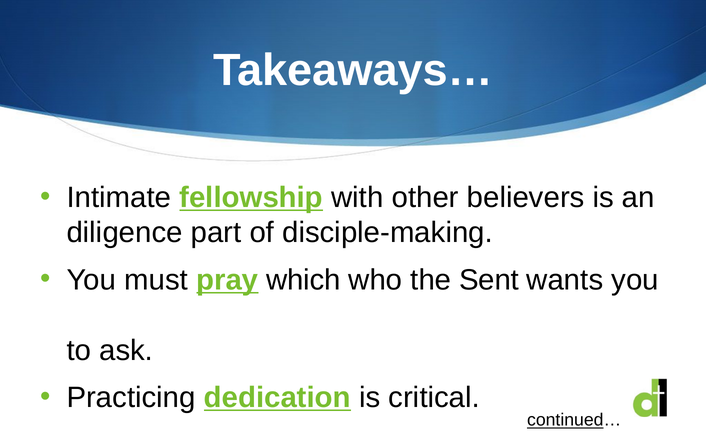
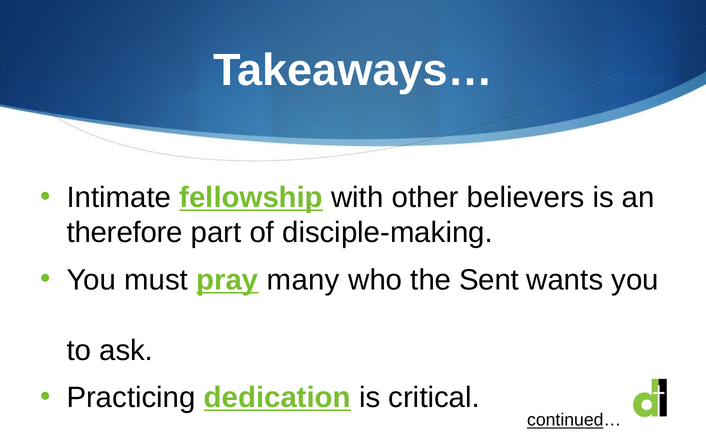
diligence: diligence -> therefore
which: which -> many
